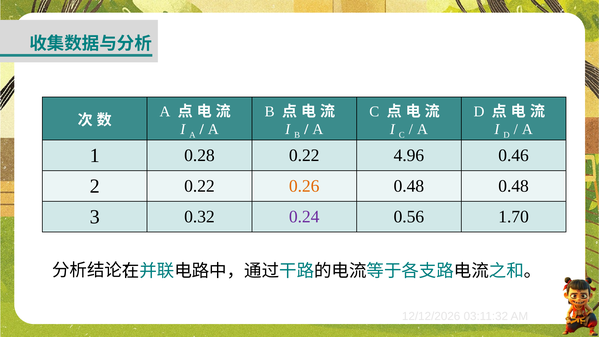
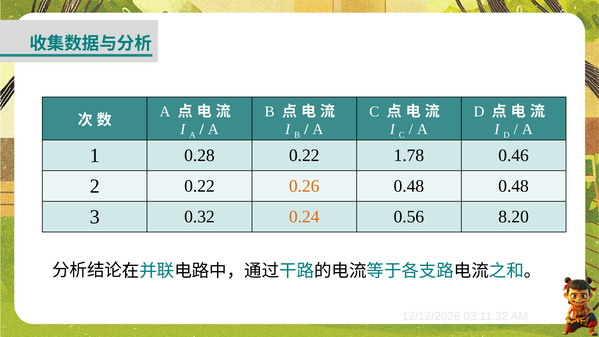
4.96: 4.96 -> 1.78
0.24 colour: purple -> orange
1.70: 1.70 -> 8.20
